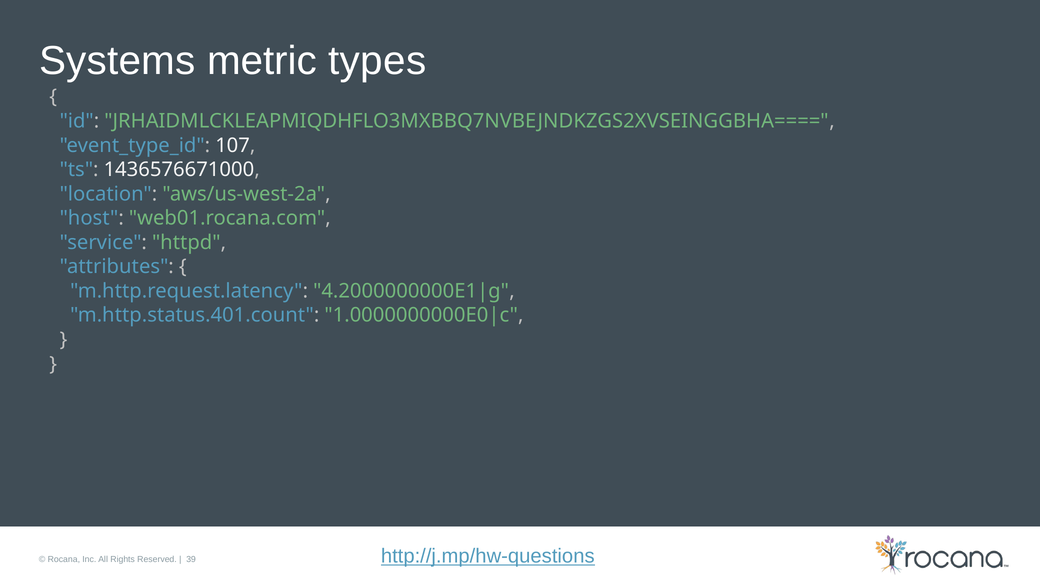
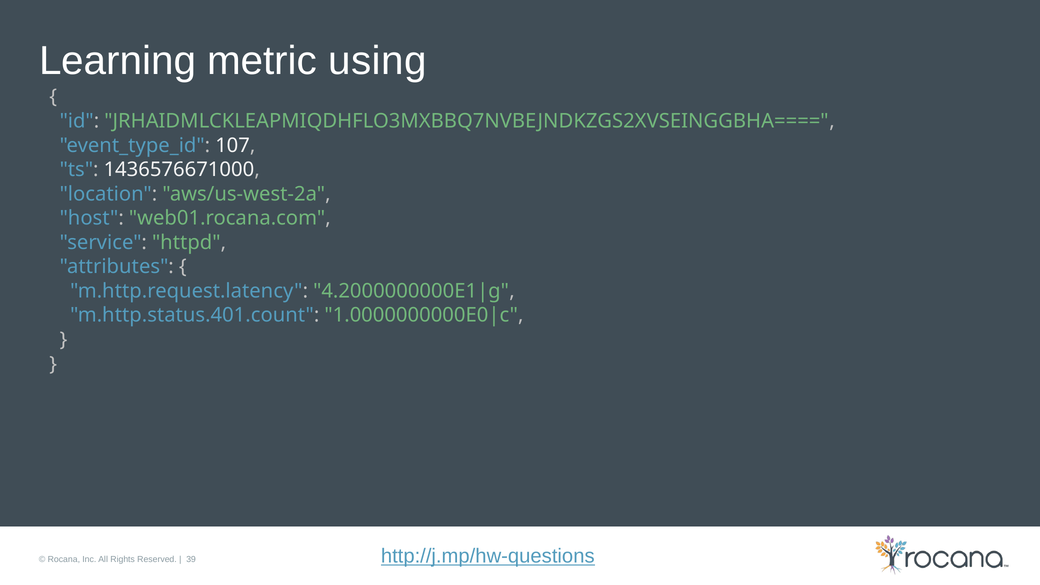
Systems: Systems -> Learning
types: types -> using
